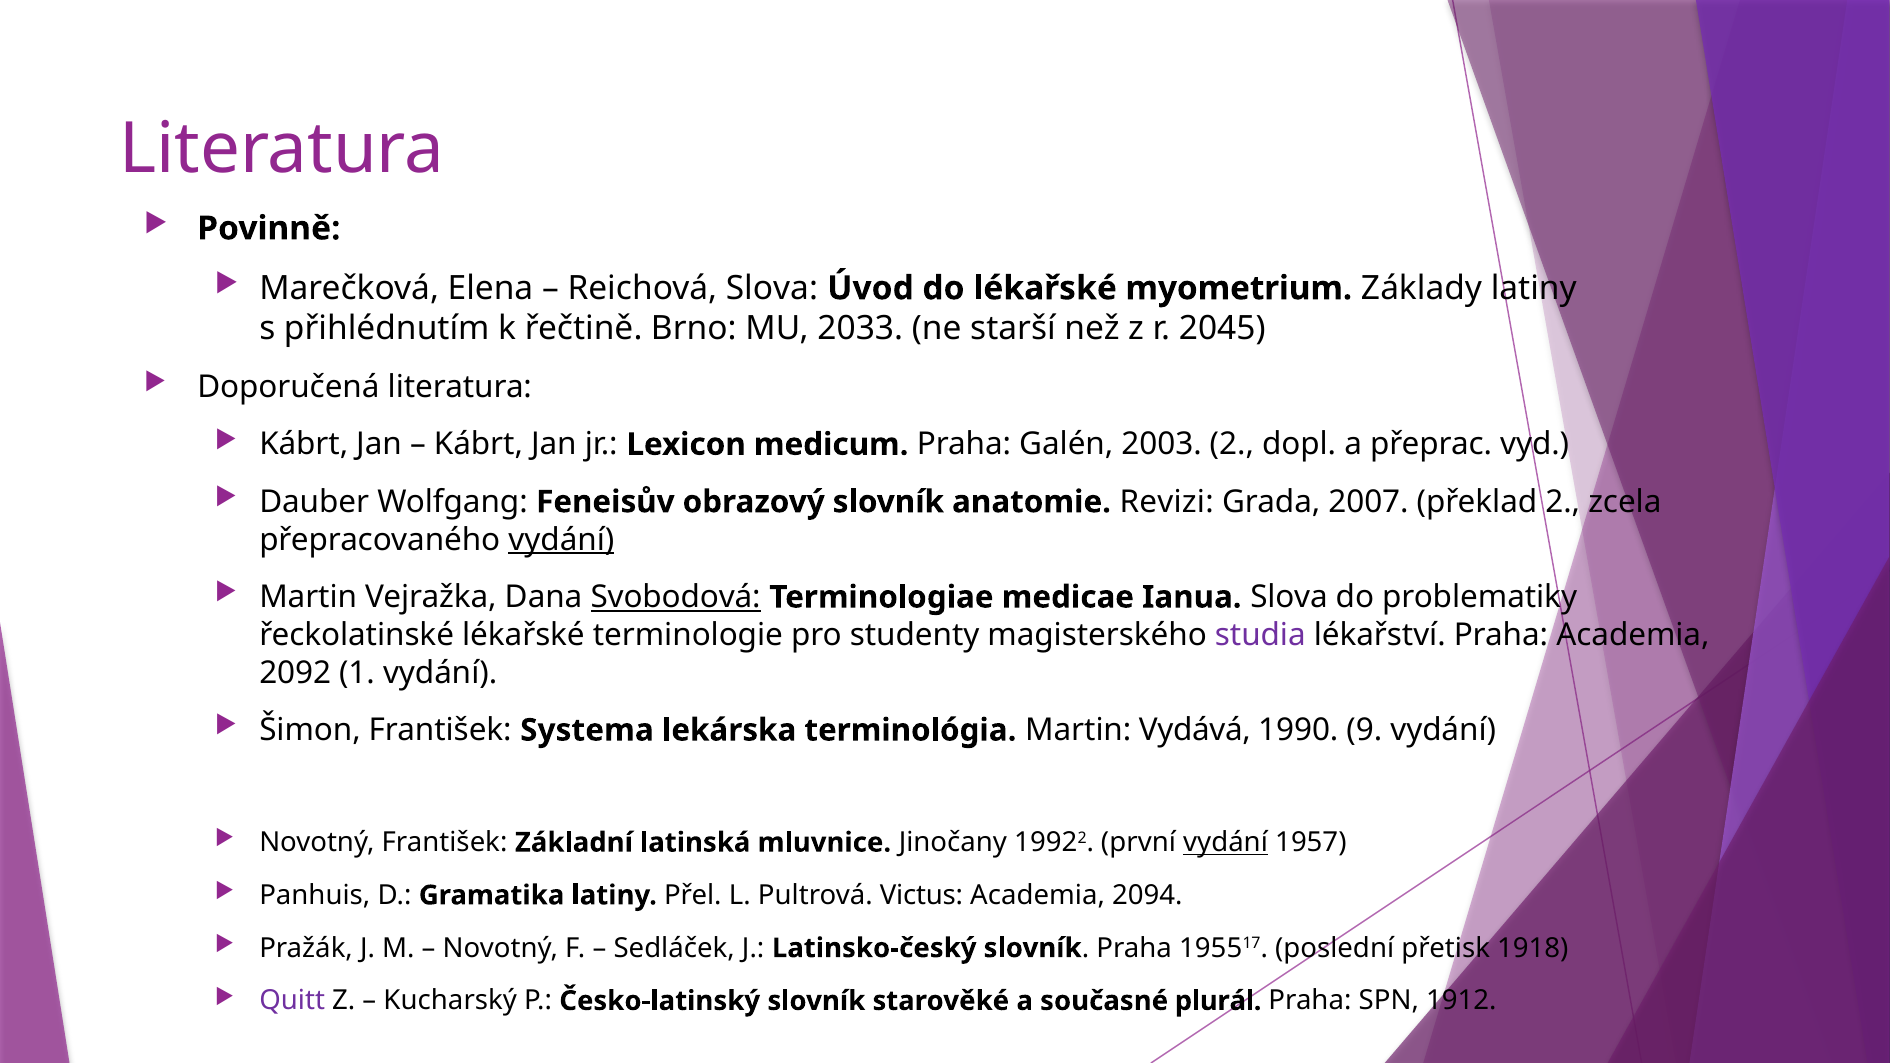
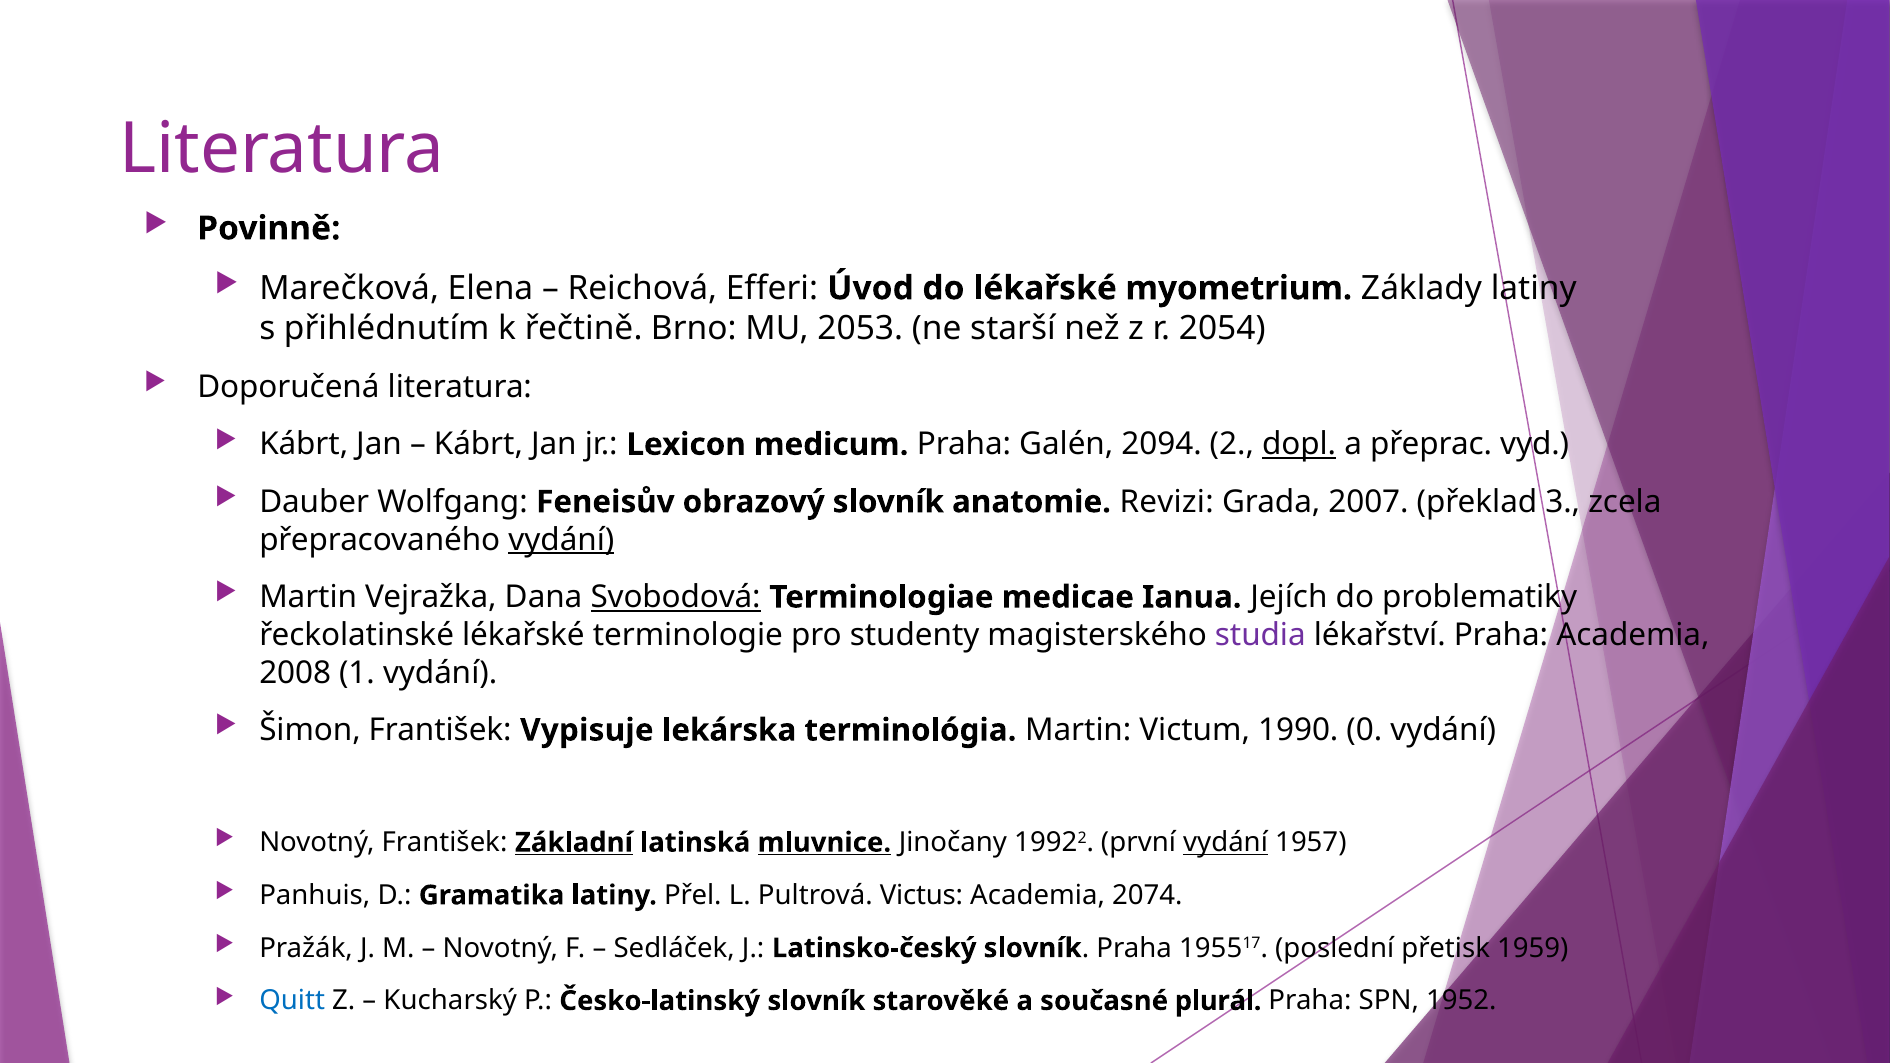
Reichová Slova: Slova -> Efferi
2033: 2033 -> 2053
2045: 2045 -> 2054
2003: 2003 -> 2094
dopl underline: none -> present
překlad 2: 2 -> 3
Ianua Slova: Slova -> Jejích
2092: 2092 -> 2008
Systema: Systema -> Vypisuje
Vydává: Vydává -> Victum
9: 9 -> 0
Základní underline: none -> present
mluvnice underline: none -> present
2094: 2094 -> 2074
1918: 1918 -> 1959
Quitt colour: purple -> blue
1912: 1912 -> 1952
